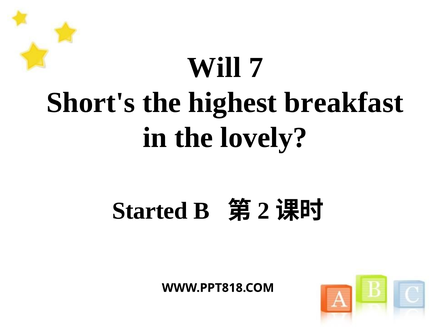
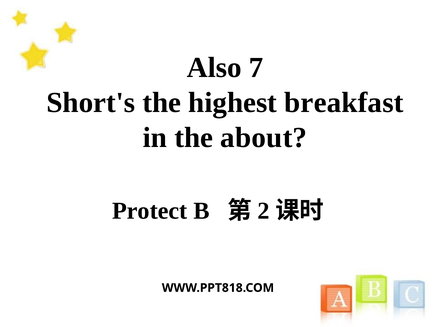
Will: Will -> Also
lovely: lovely -> about
Started: Started -> Protect
